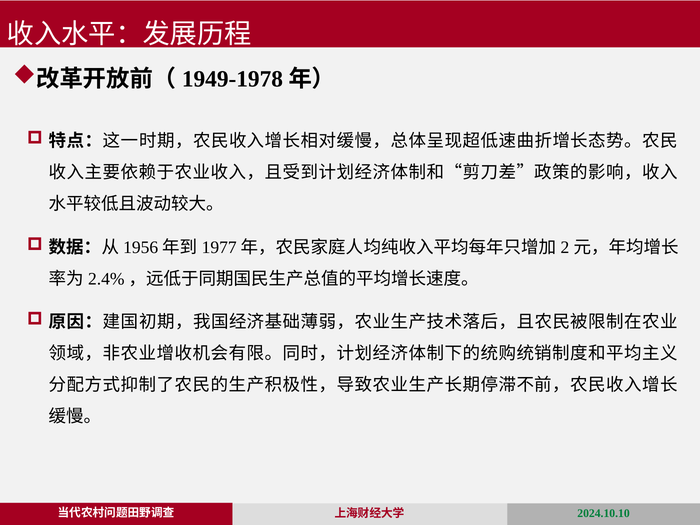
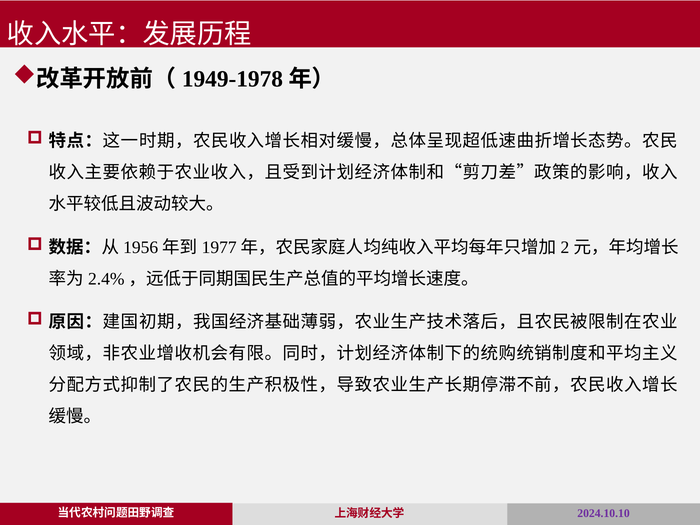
2024.10.10 colour: green -> purple
